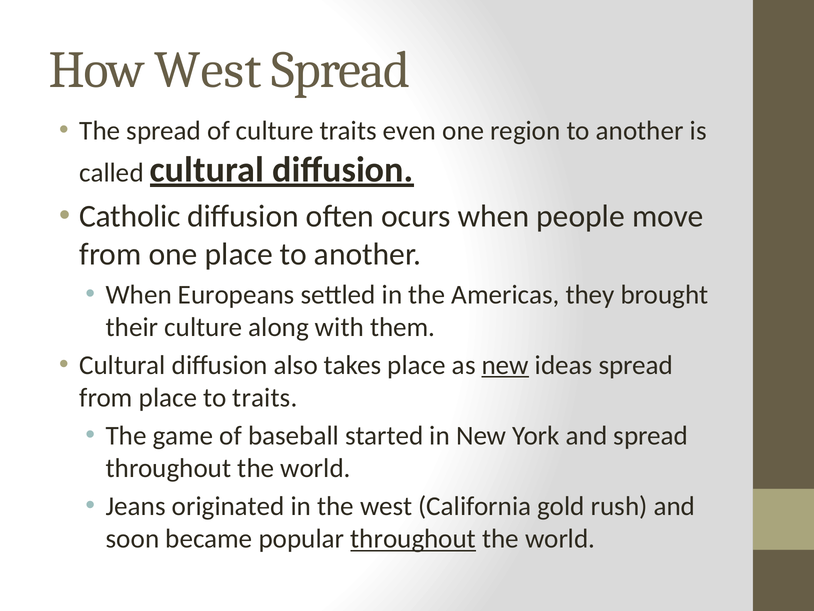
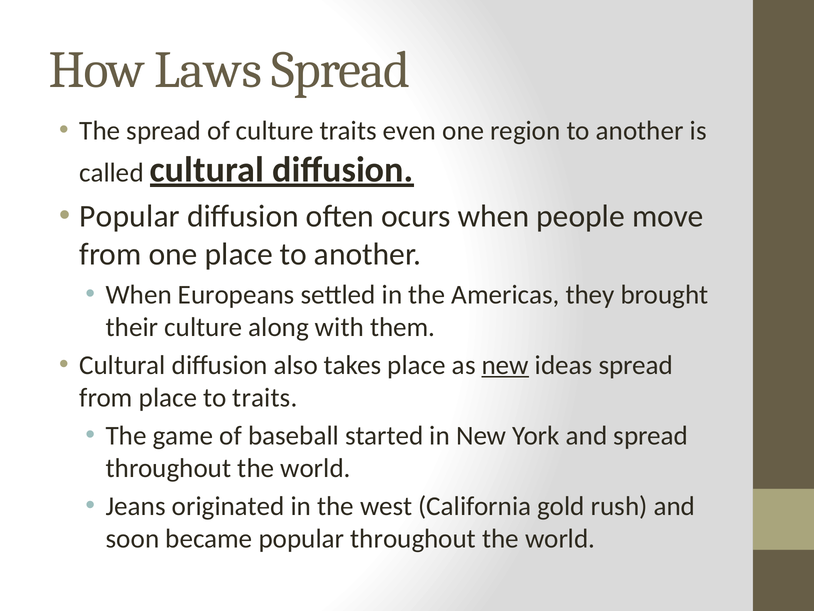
How West: West -> Laws
Catholic at (130, 216): Catholic -> Popular
throughout at (413, 539) underline: present -> none
